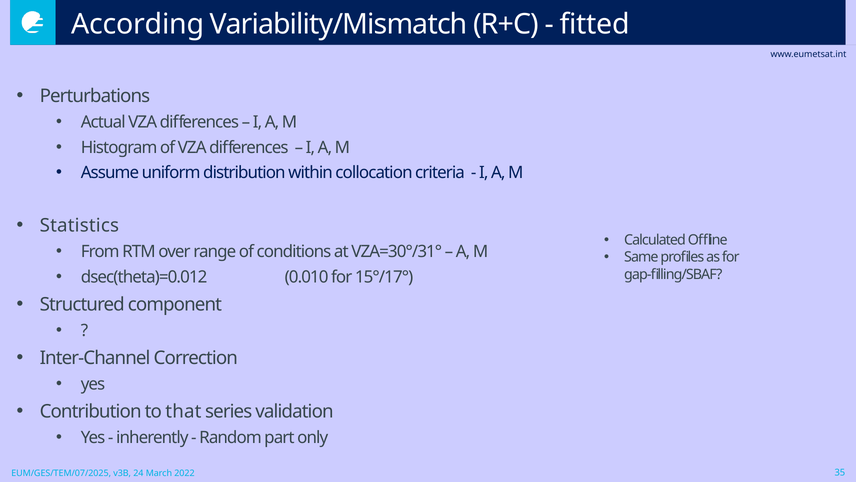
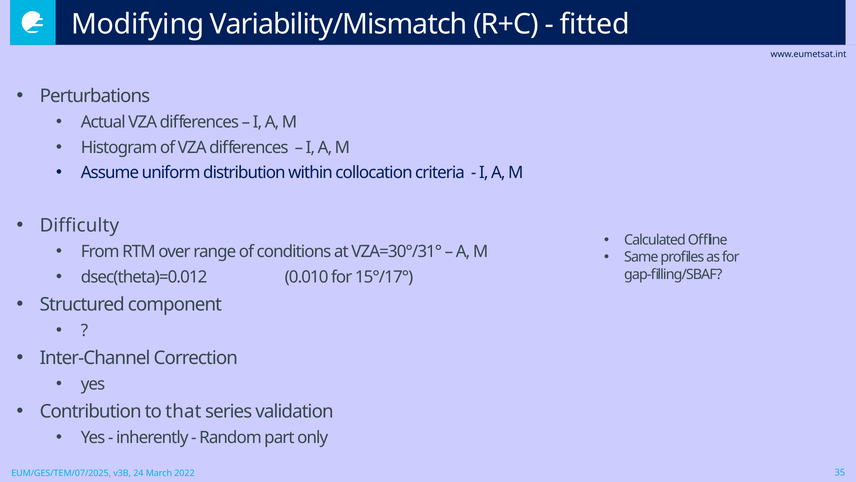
According: According -> Modifying
Statistics: Statistics -> Difficulty
